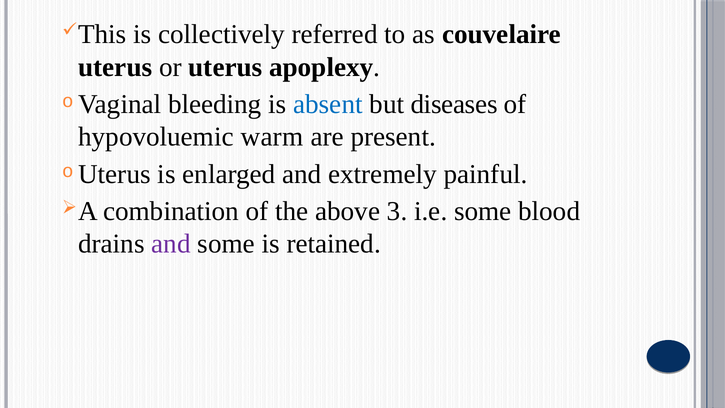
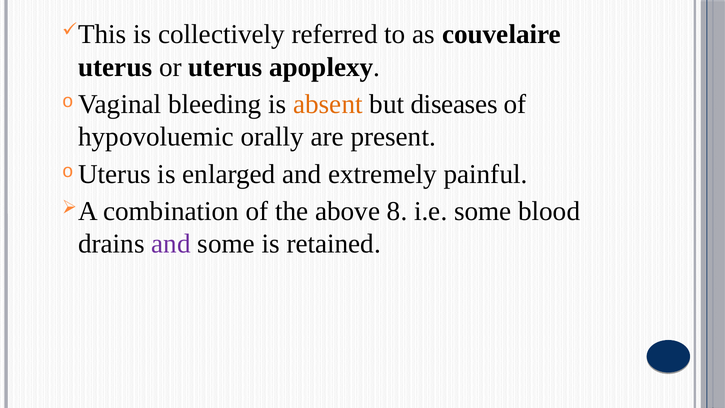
absent colour: blue -> orange
warm: warm -> orally
3: 3 -> 8
